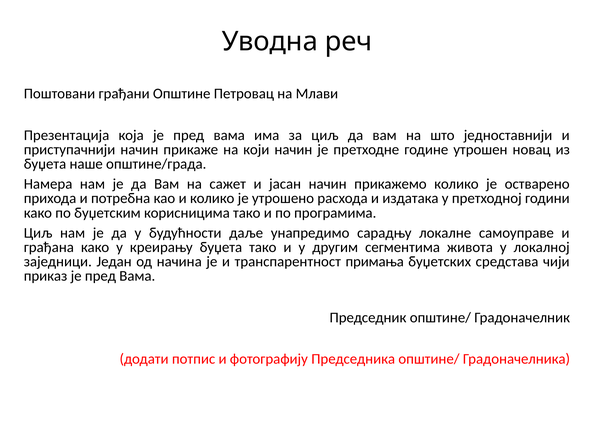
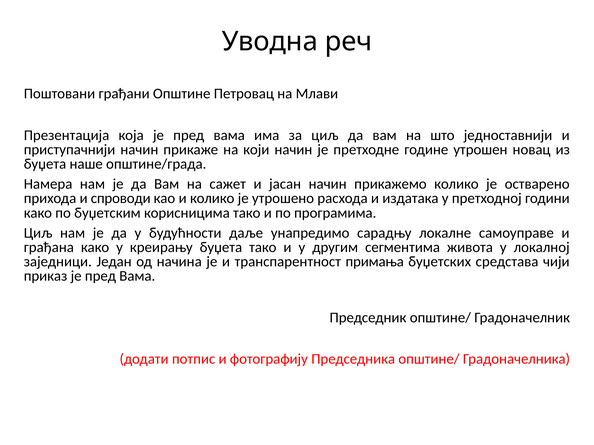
потребна: потребна -> спроводи
